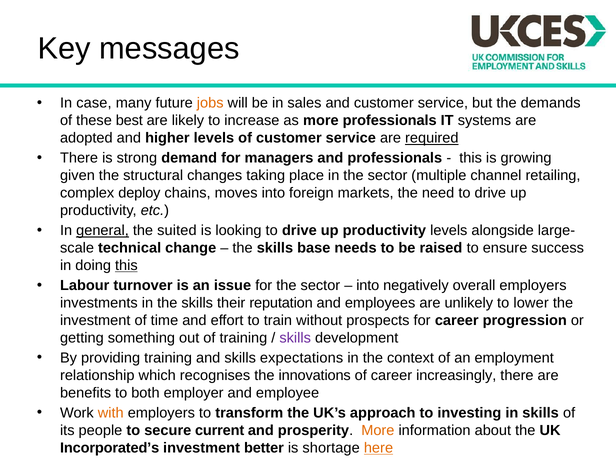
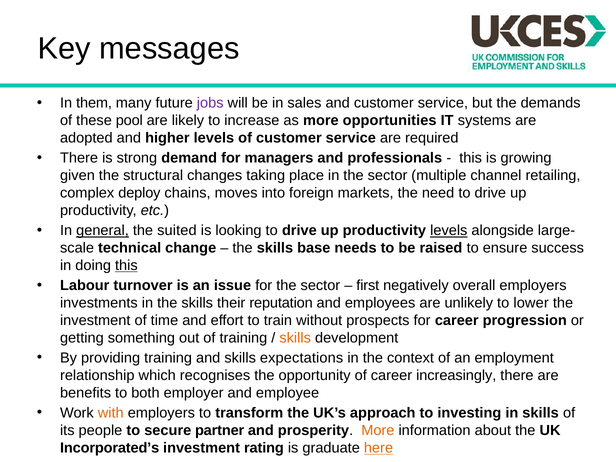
case: case -> them
jobs colour: orange -> purple
best: best -> pool
more professionals: professionals -> opportunities
required underline: present -> none
levels at (449, 231) underline: none -> present
into at (368, 286): into -> first
skills at (295, 338) colour: purple -> orange
innovations: innovations -> opportunity
current: current -> partner
better: better -> rating
shortage: shortage -> graduate
